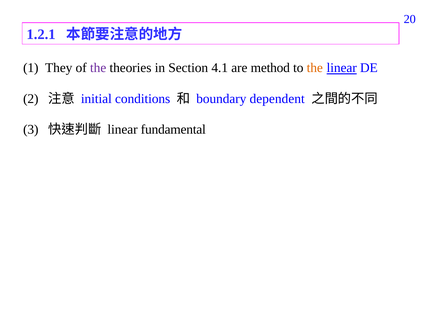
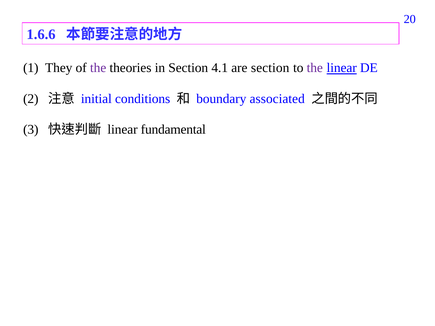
1.2.1: 1.2.1 -> 1.6.6
are method: method -> section
the at (315, 68) colour: orange -> purple
dependent: dependent -> associated
